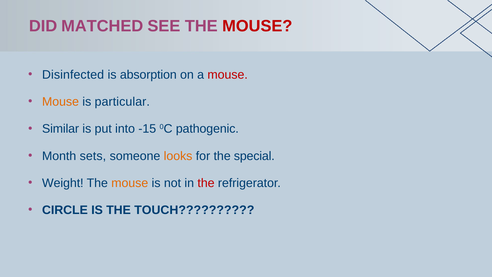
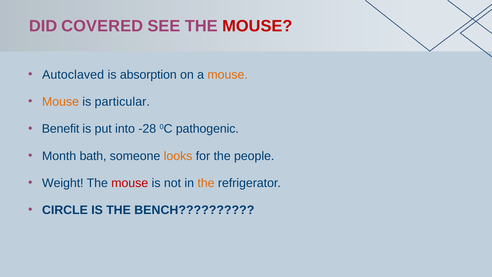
MATCHED: MATCHED -> COVERED
Disinfected: Disinfected -> Autoclaved
mouse at (228, 75) colour: red -> orange
Similar: Similar -> Benefit
-15: -15 -> -28
sets: sets -> bath
special: special -> people
mouse at (130, 183) colour: orange -> red
the at (206, 183) colour: red -> orange
TOUCH: TOUCH -> BENCH
